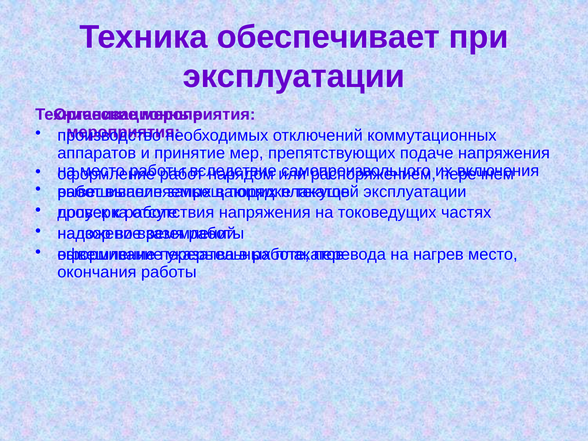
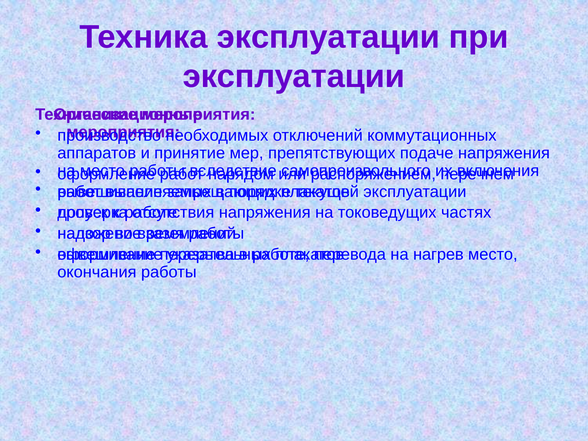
Техника обеспечивает: обеспечивает -> эксплуатации
